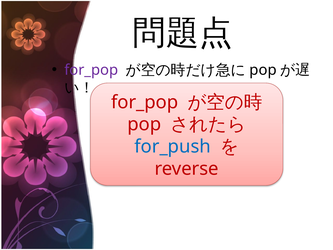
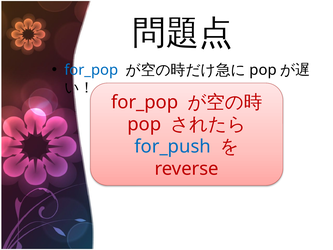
for_pop at (91, 70) colour: purple -> blue
